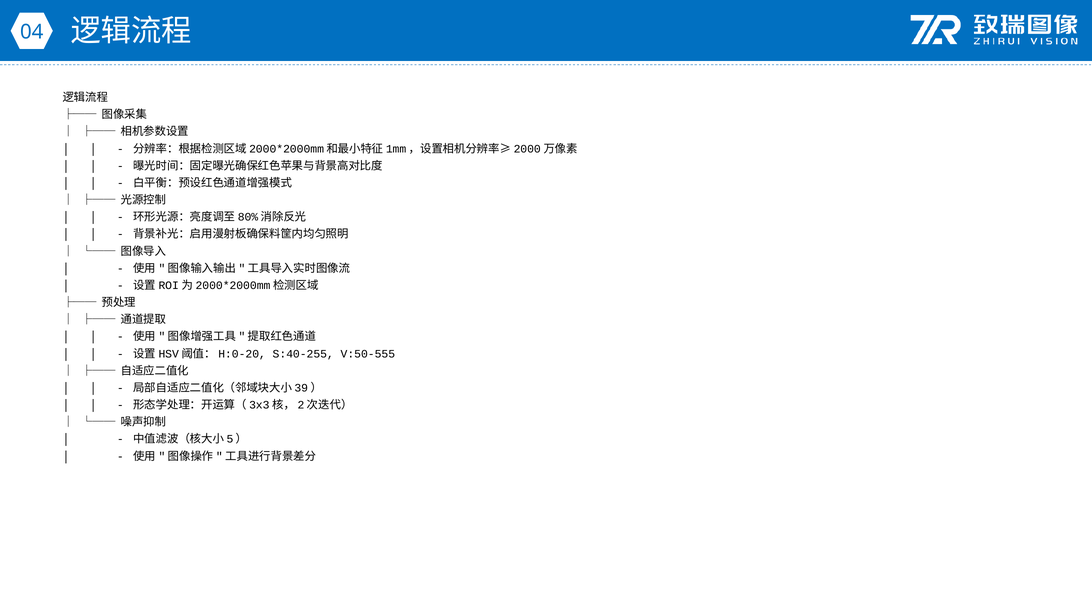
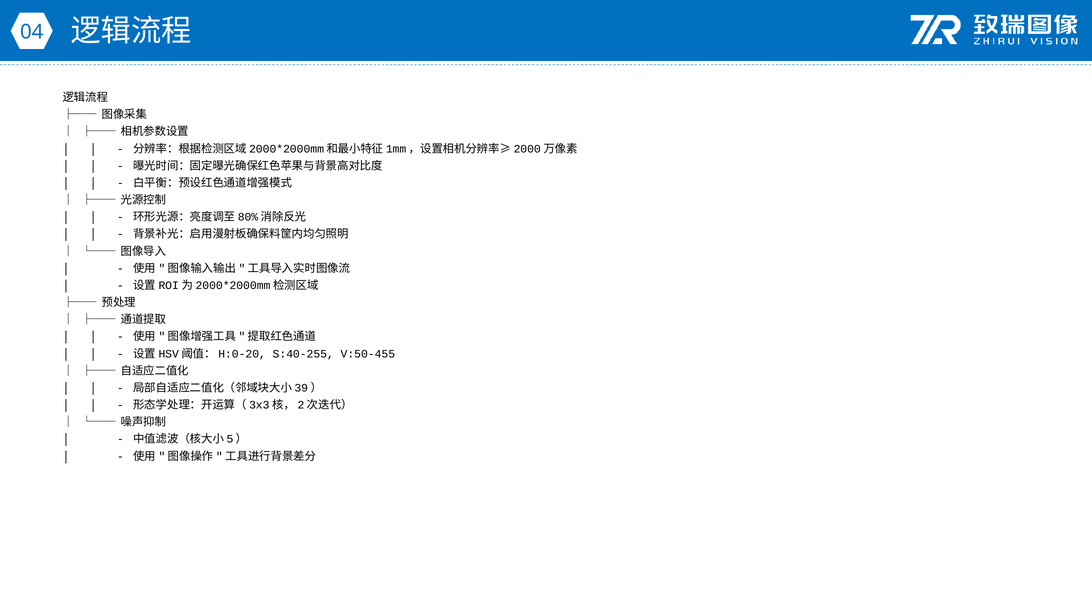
V:50-555: V:50-555 -> V:50-455
